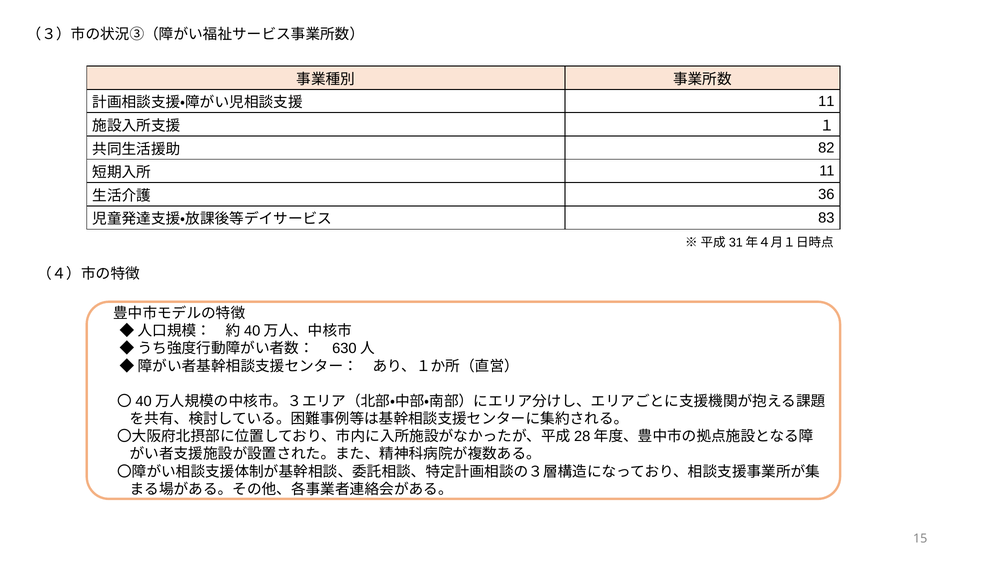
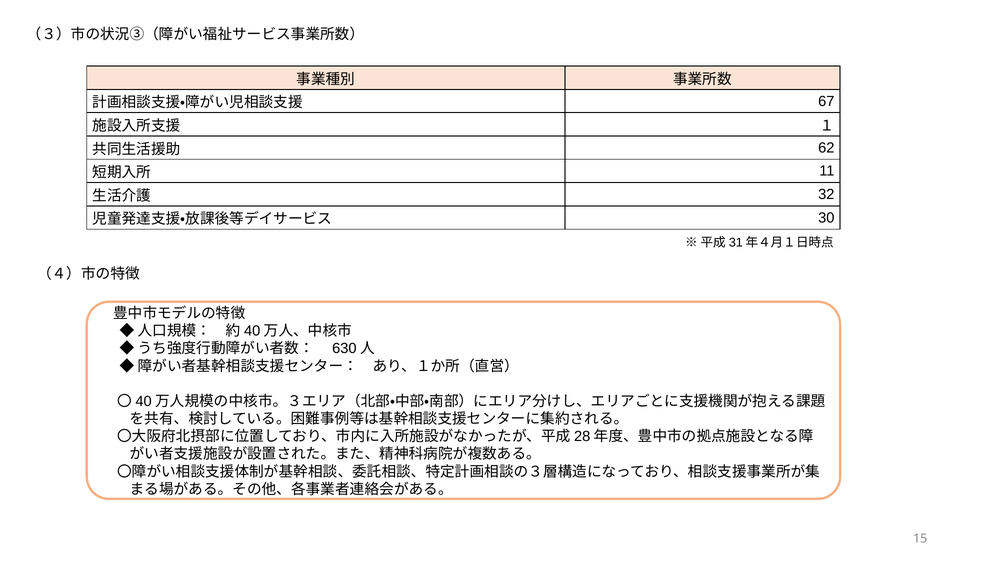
11 at (826, 101): 11 -> 67
82: 82 -> 62
36: 36 -> 32
83: 83 -> 30
